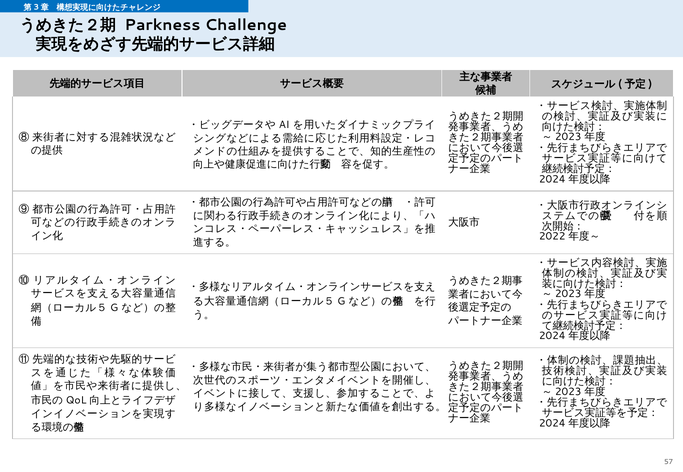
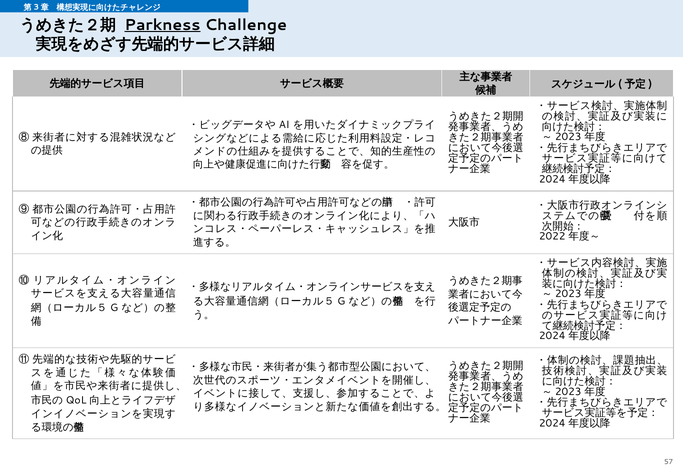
Parkness underline: none -> present
